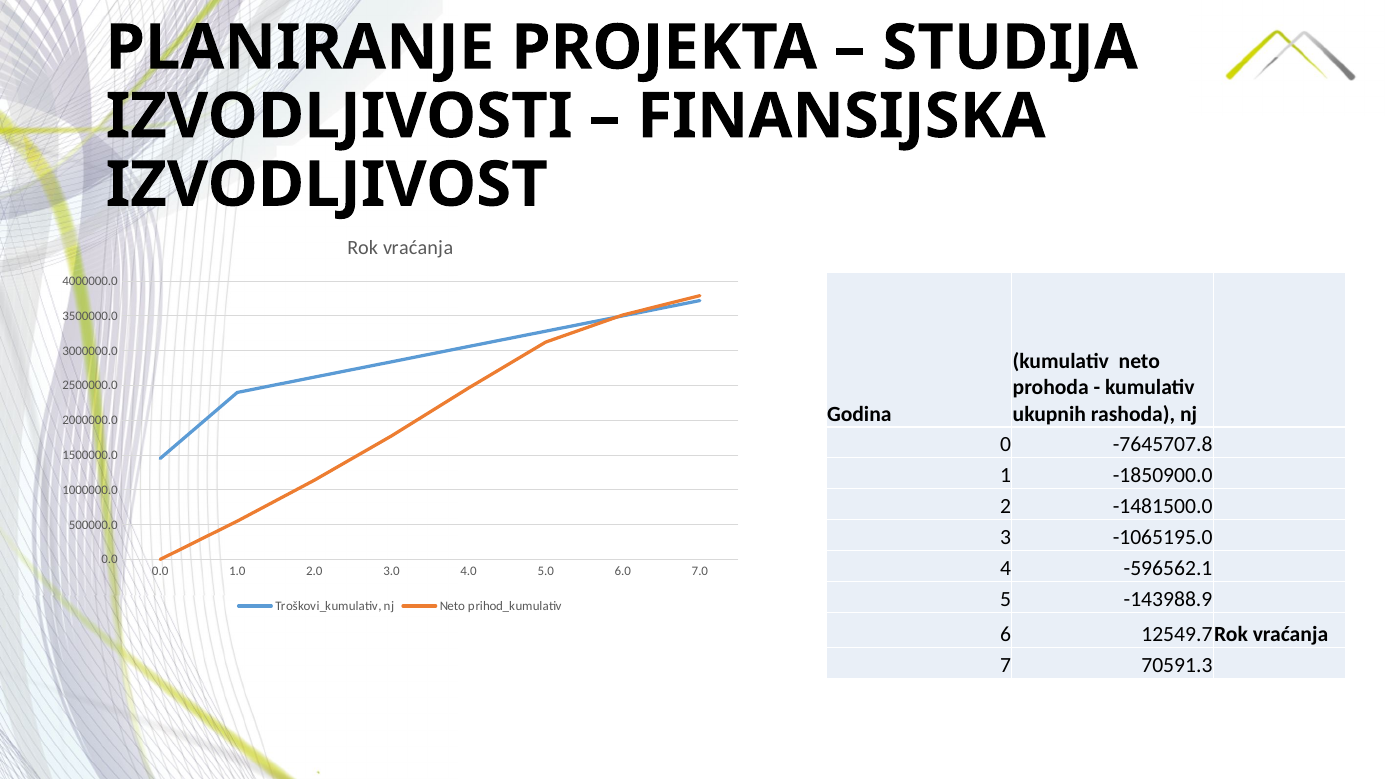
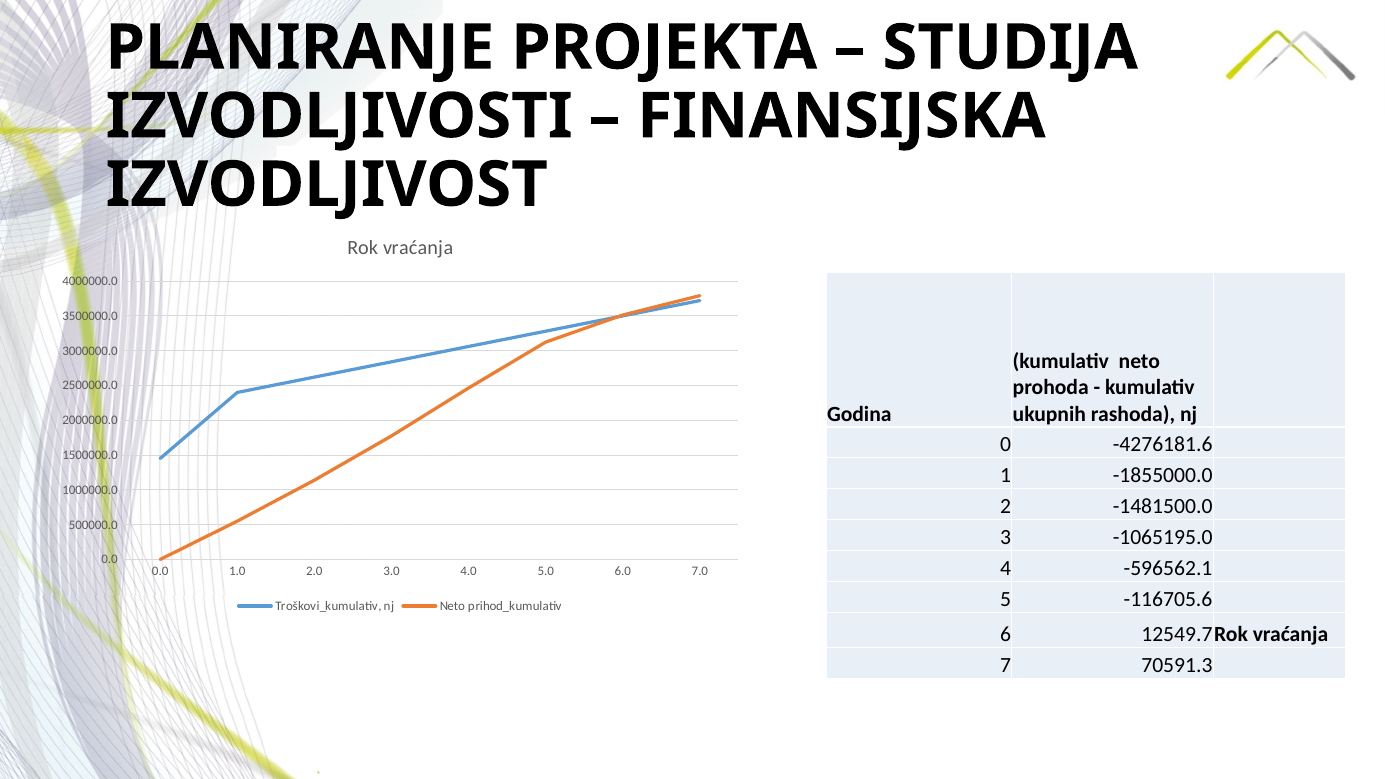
-7645707.8: -7645707.8 -> -4276181.6
-1850900.0: -1850900.0 -> -1855000.0
-143988.9: -143988.9 -> -116705.6
